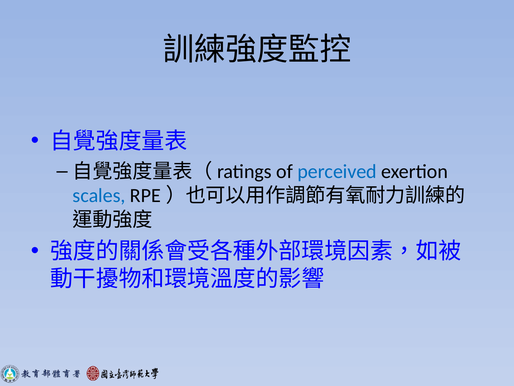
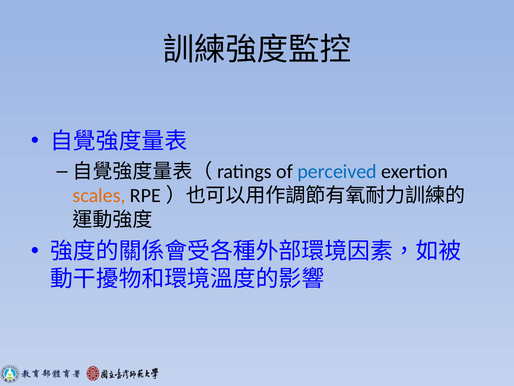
scales colour: blue -> orange
